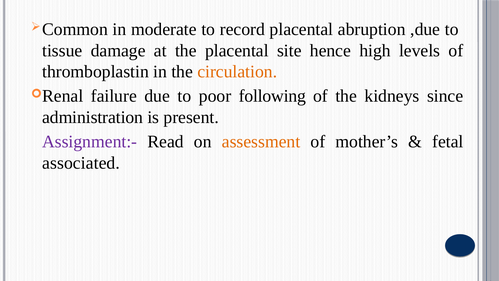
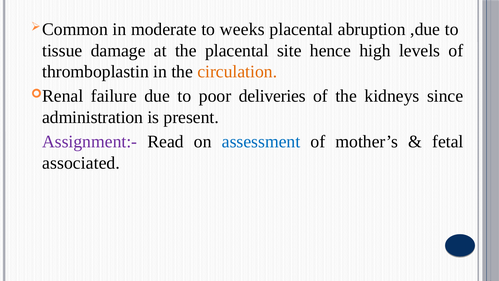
record: record -> weeks
following: following -> deliveries
assessment colour: orange -> blue
